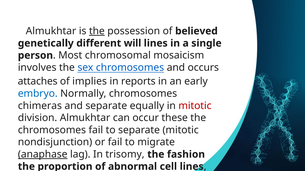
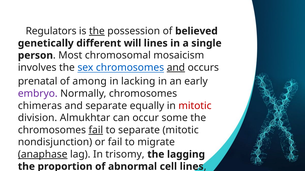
Almukhtar at (51, 31): Almukhtar -> Regulators
and at (176, 68) underline: none -> present
attaches: attaches -> prenatal
implies: implies -> among
reports: reports -> lacking
embryo colour: blue -> purple
these: these -> some
fail at (96, 130) underline: none -> present
fashion: fashion -> lagging
